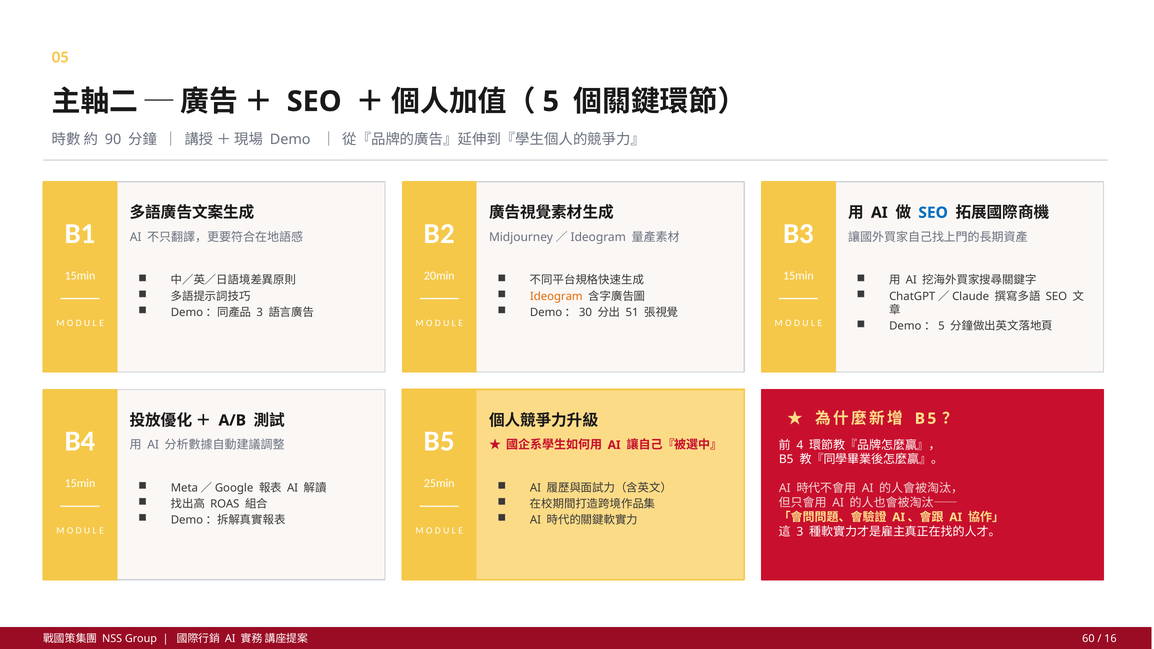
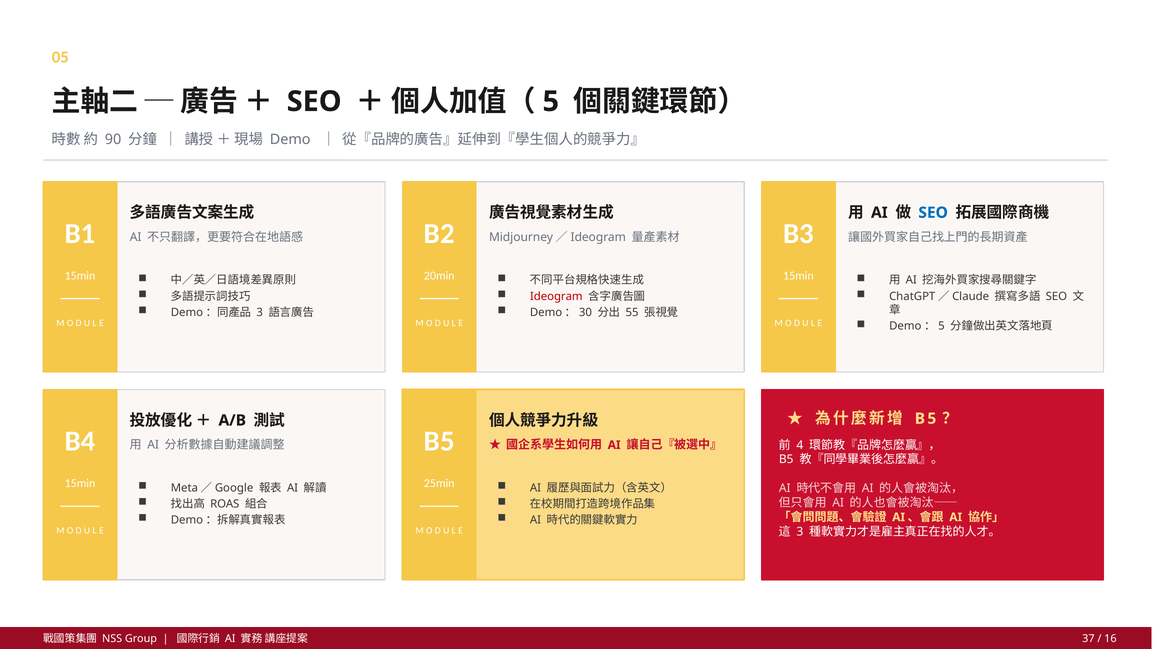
Ideogram colour: orange -> red
51: 51 -> 55
60: 60 -> 37
